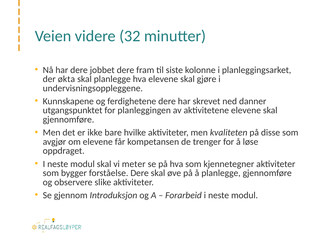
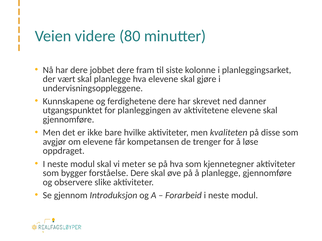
32: 32 -> 80
økta: økta -> vært
